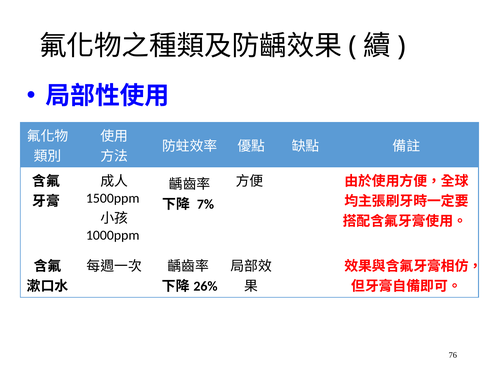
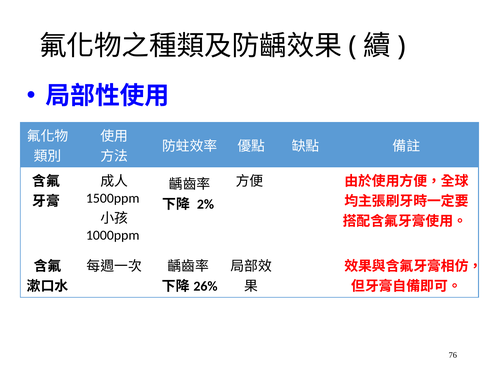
7%: 7% -> 2%
